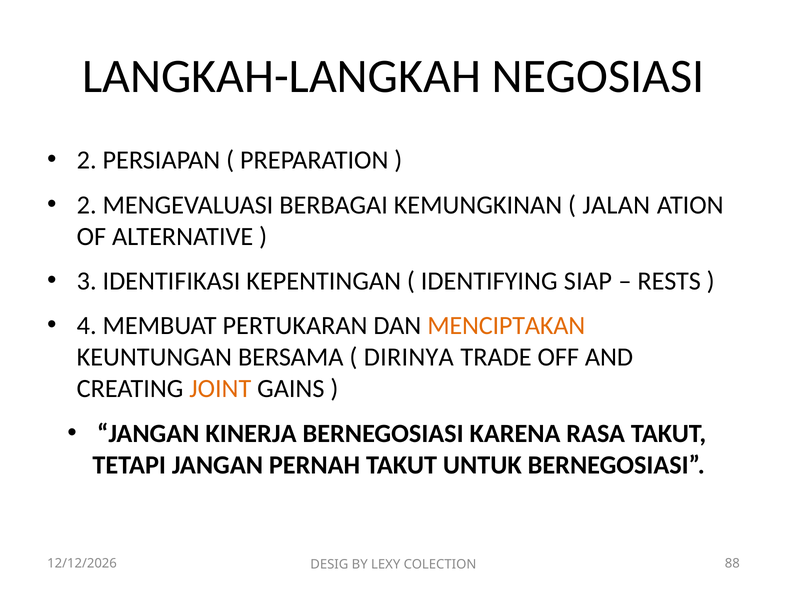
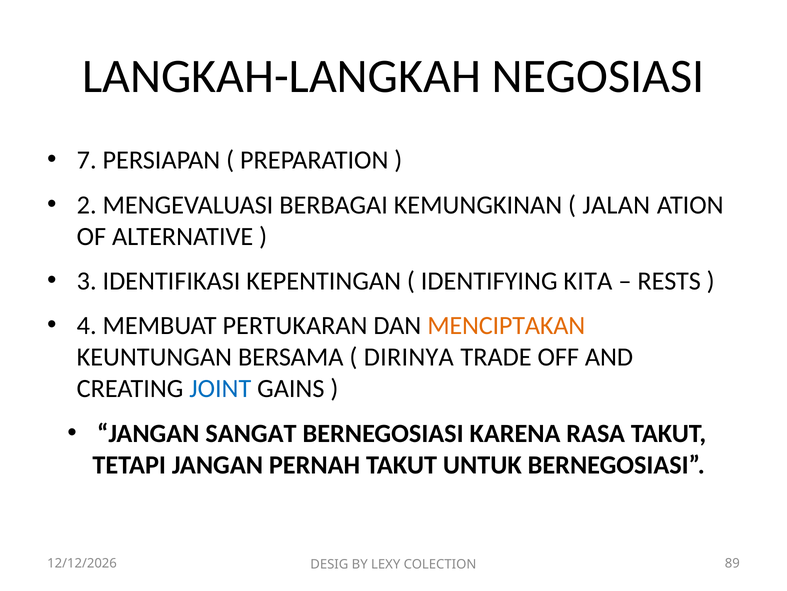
2 at (87, 160): 2 -> 7
SIAP: SIAP -> KITA
JOINT colour: orange -> blue
KINERJA: KINERJA -> SANGAT
88: 88 -> 89
